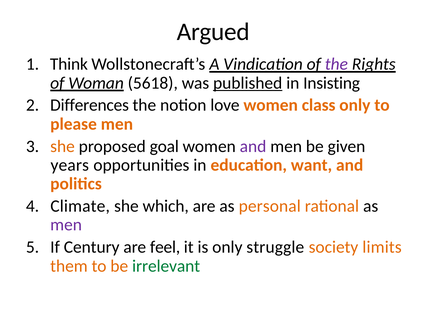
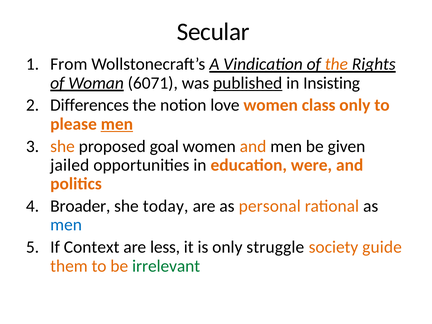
Argued: Argued -> Secular
Think: Think -> From
the at (336, 64) colour: purple -> orange
5618: 5618 -> 6071
men at (117, 124) underline: none -> present
and at (253, 146) colour: purple -> orange
years: years -> jailed
want: want -> were
Climate: Climate -> Broader
which: which -> today
men at (66, 225) colour: purple -> blue
Century: Century -> Context
feel: feel -> less
limits: limits -> guide
